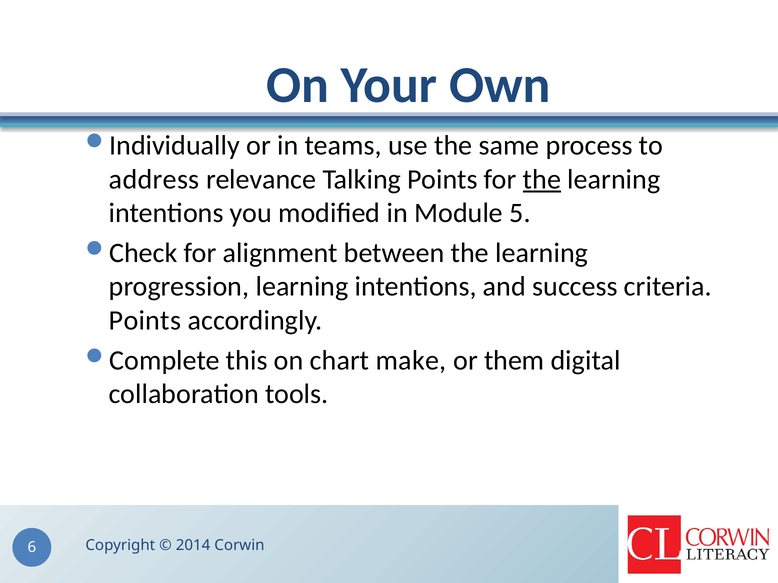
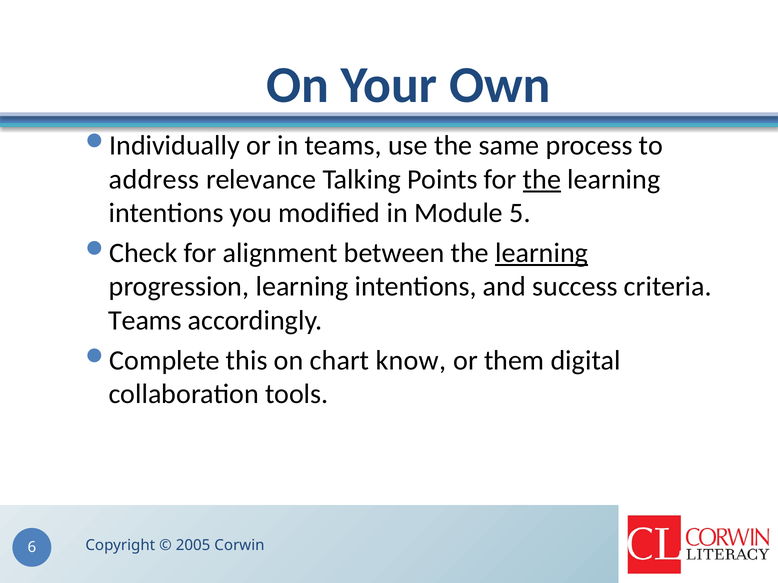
learning at (542, 253) underline: none -> present
Points at (145, 321): Points -> Teams
make: make -> know
2014: 2014 -> 2005
